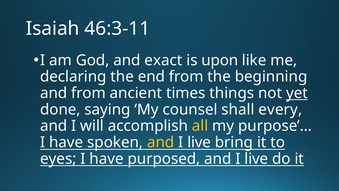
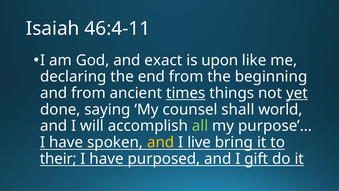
46:3-11: 46:3-11 -> 46:4-11
times underline: none -> present
every: every -> world
all colour: yellow -> light green
eyes: eyes -> their
purposed and I live: live -> gift
